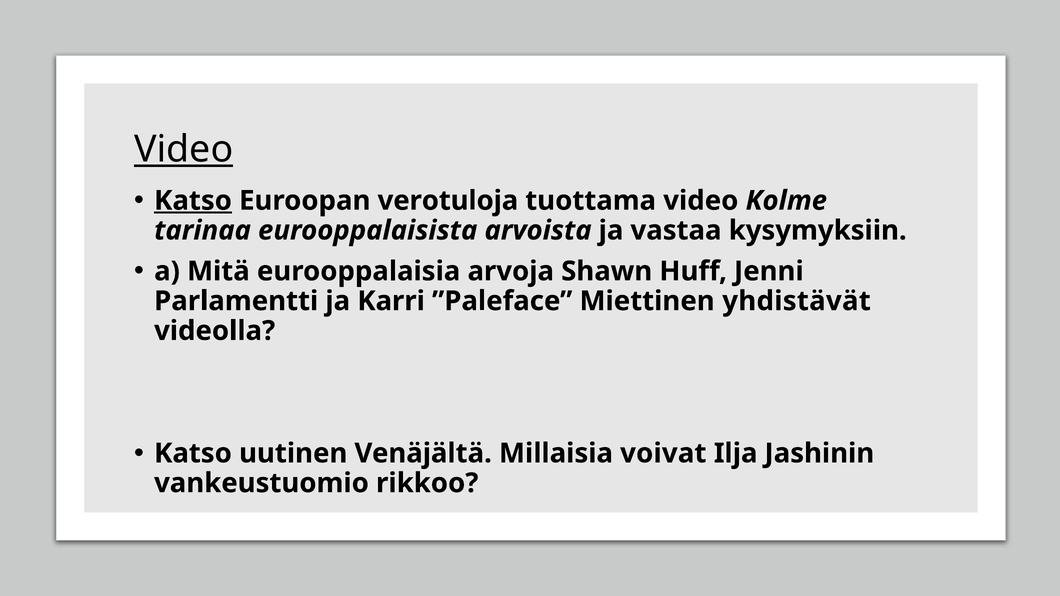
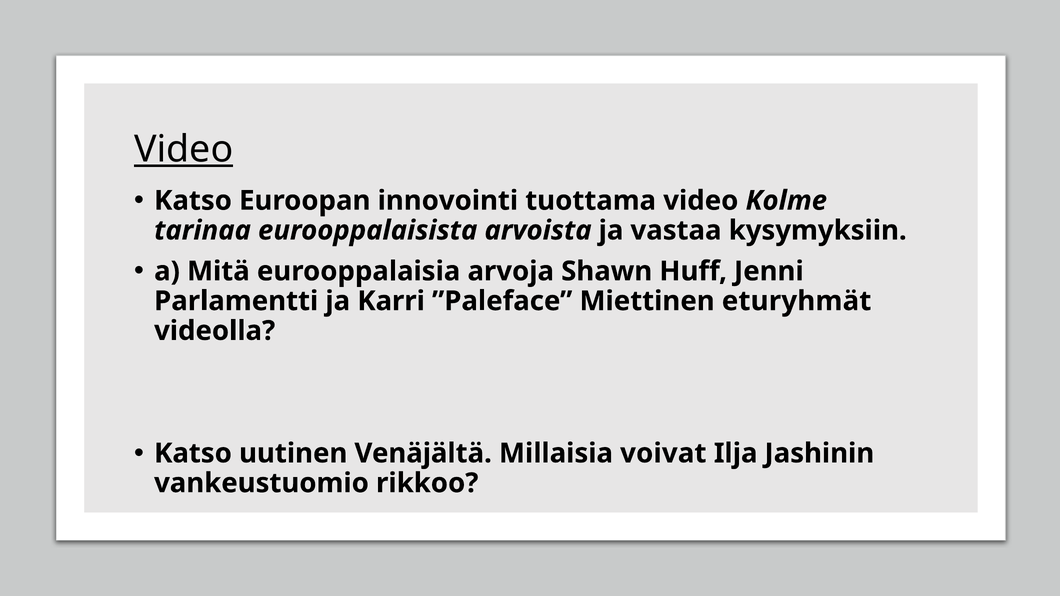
Katso at (193, 201) underline: present -> none
verotuloja: verotuloja -> innovointi
yhdistävät: yhdistävät -> eturyhmät
